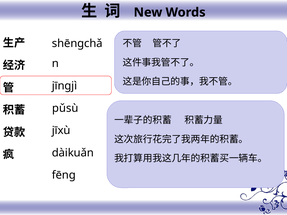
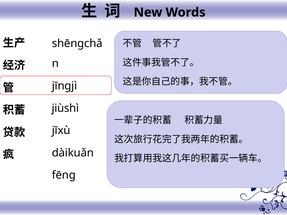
pǔsù: pǔsù -> jiùshì
